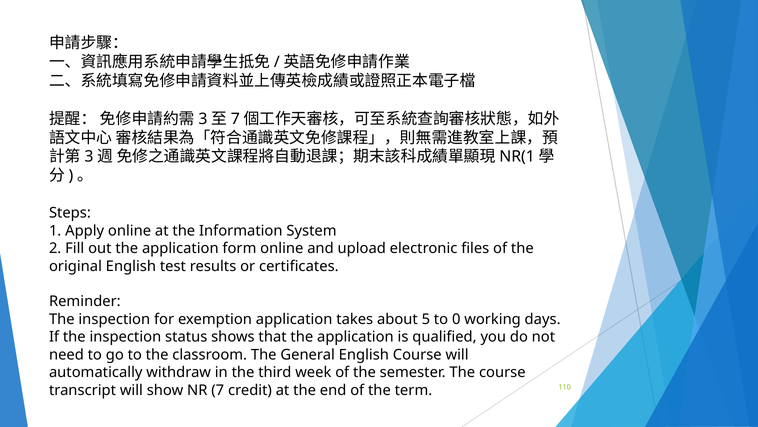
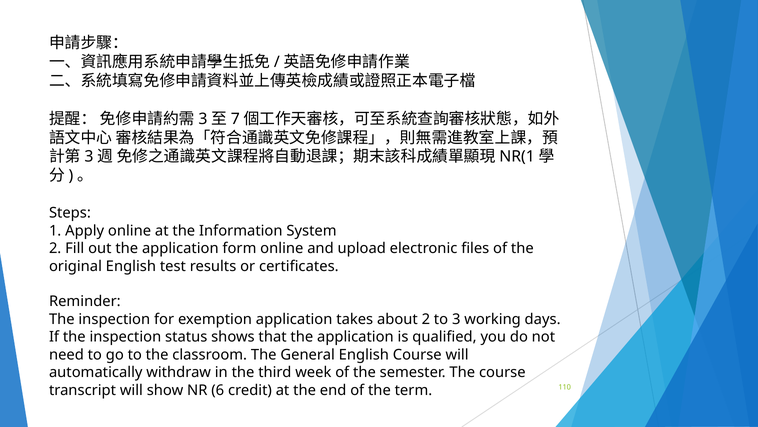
about 5: 5 -> 2
0: 0 -> 3
7: 7 -> 6
